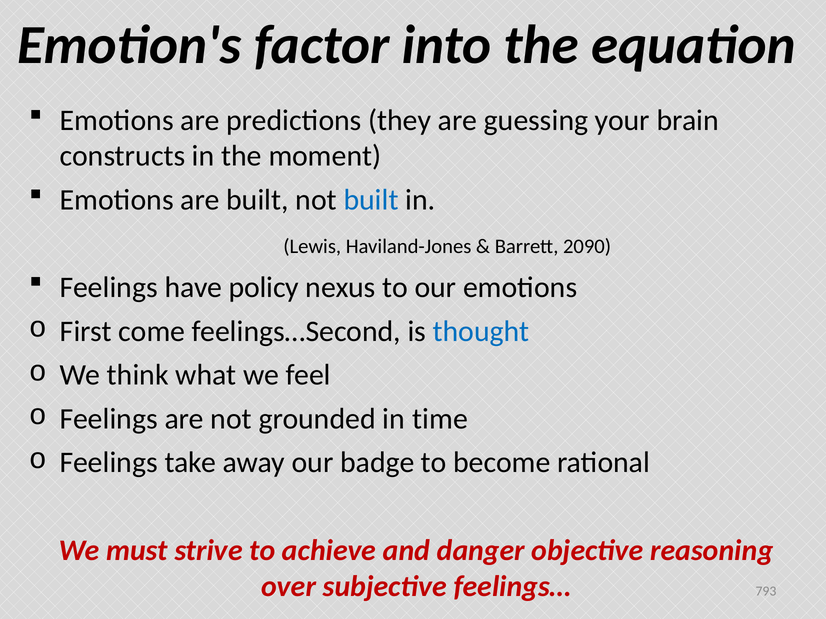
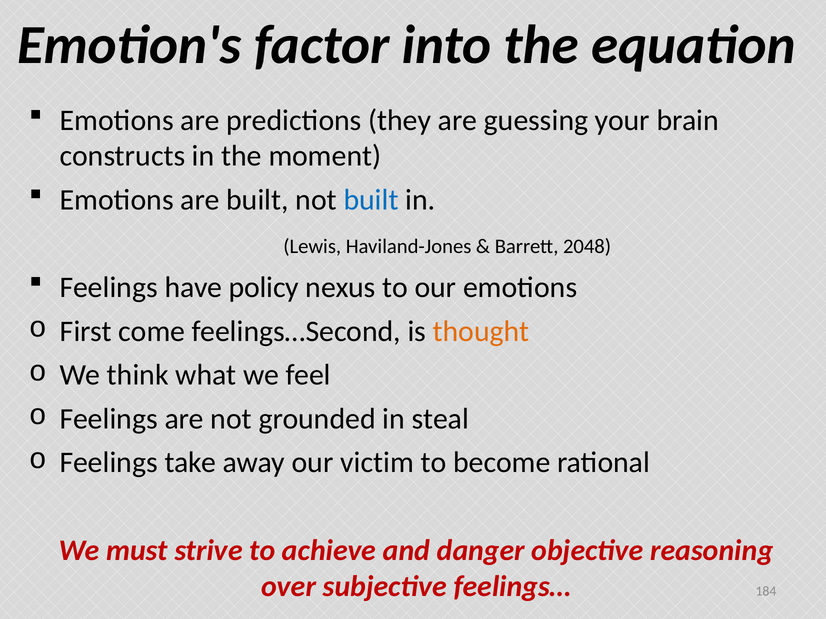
2090: 2090 -> 2048
thought colour: blue -> orange
time: time -> steal
badge: badge -> victim
793: 793 -> 184
